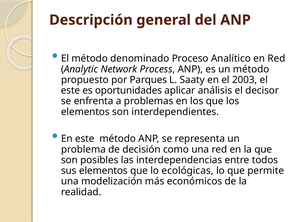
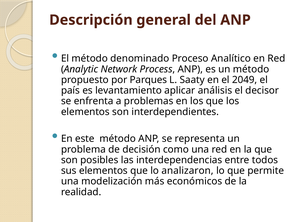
2003: 2003 -> 2049
este at (70, 90): este -> país
oportunidades: oportunidades -> levantamiento
ecológicas: ecológicas -> analizaron
